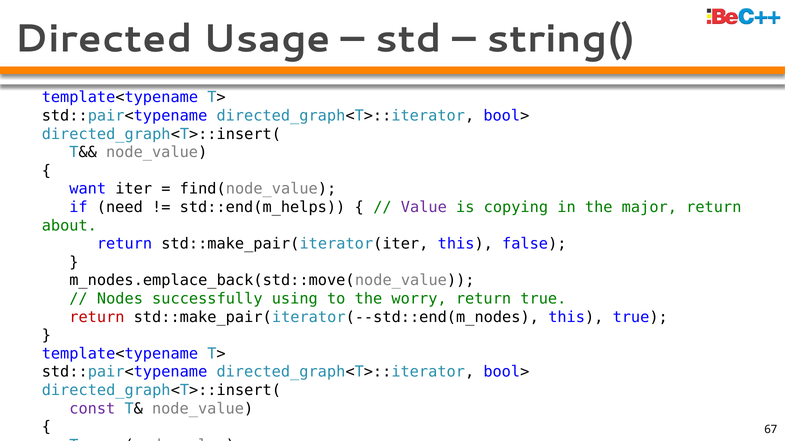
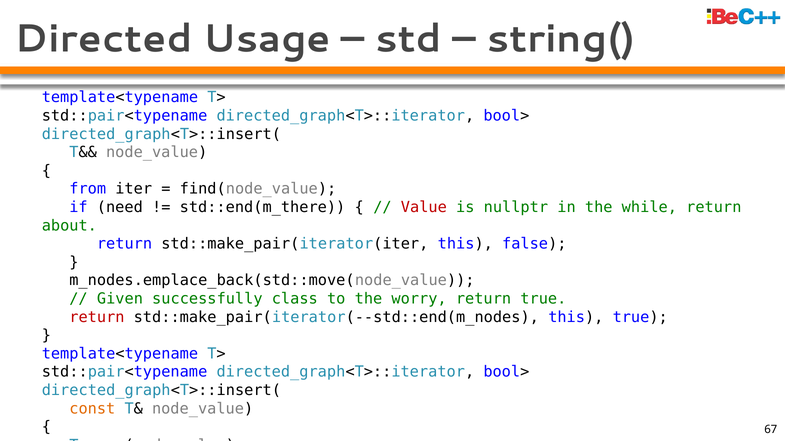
want: want -> from
std::end(m_helps: std::end(m_helps -> std::end(m_there
Value colour: purple -> red
copying: copying -> nullptr
major: major -> while
Nodes: Nodes -> Given
using: using -> class
const colour: purple -> orange
